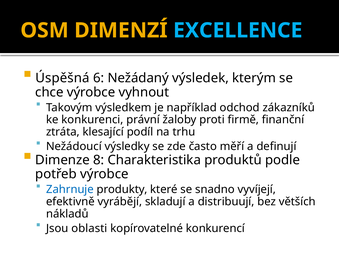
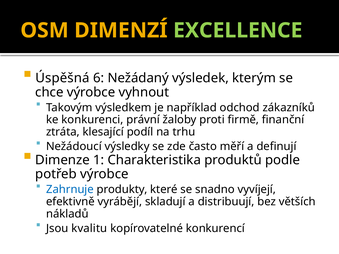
EXCELLENCE colour: light blue -> light green
8: 8 -> 1
oblasti: oblasti -> kvalitu
